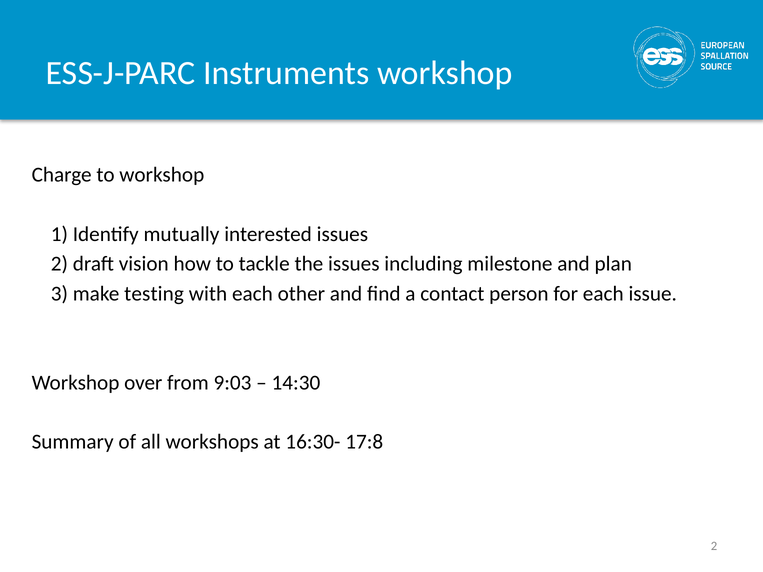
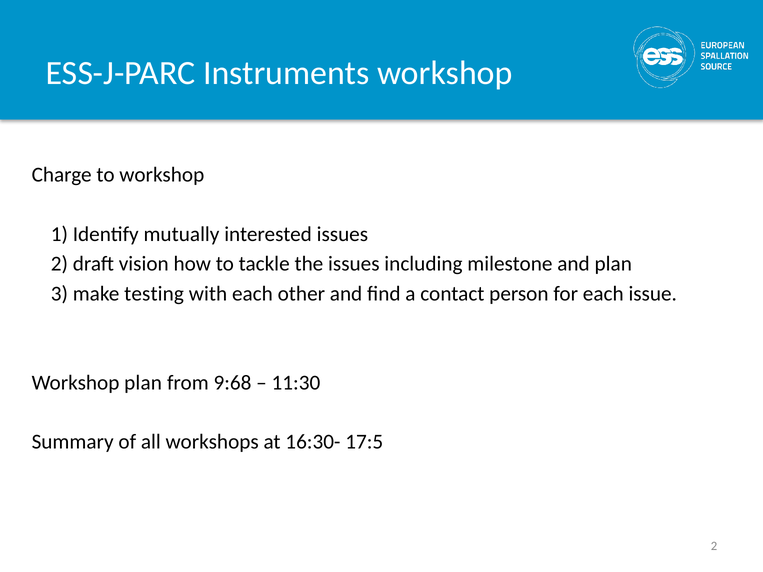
Workshop over: over -> plan
9:03: 9:03 -> 9:68
14:30: 14:30 -> 11:30
17:8: 17:8 -> 17:5
